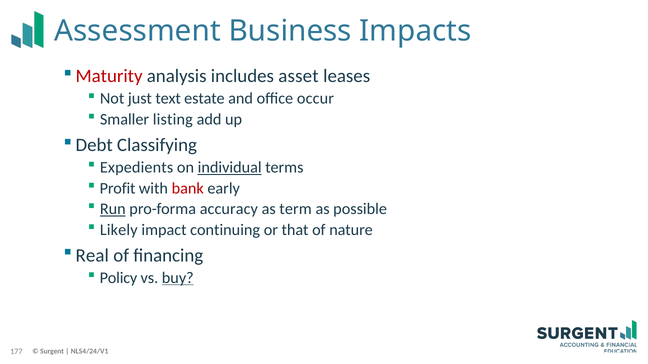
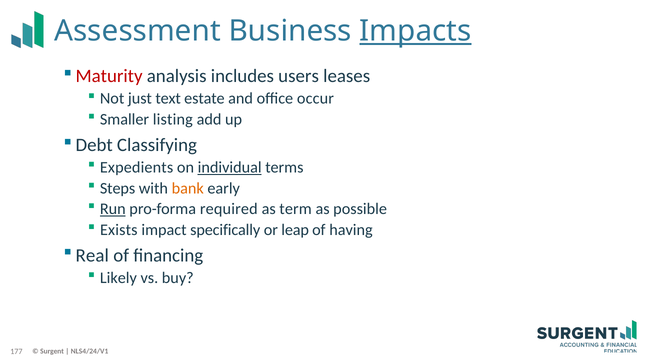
Impacts underline: none -> present
asset: asset -> users
Profit: Profit -> Steps
bank colour: red -> orange
accuracy: accuracy -> required
Likely: Likely -> Exists
continuing: continuing -> specifically
that: that -> leap
nature: nature -> having
Policy: Policy -> Likely
buy underline: present -> none
